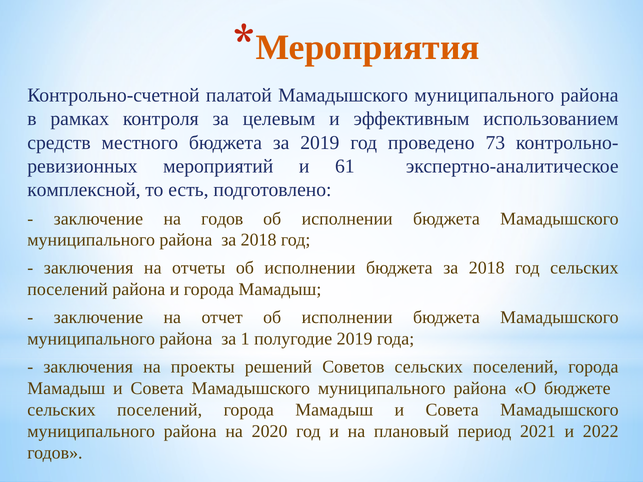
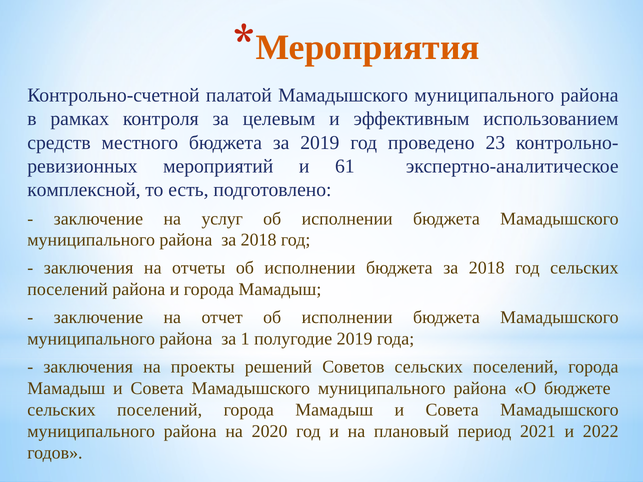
73: 73 -> 23
на годов: годов -> услуг
